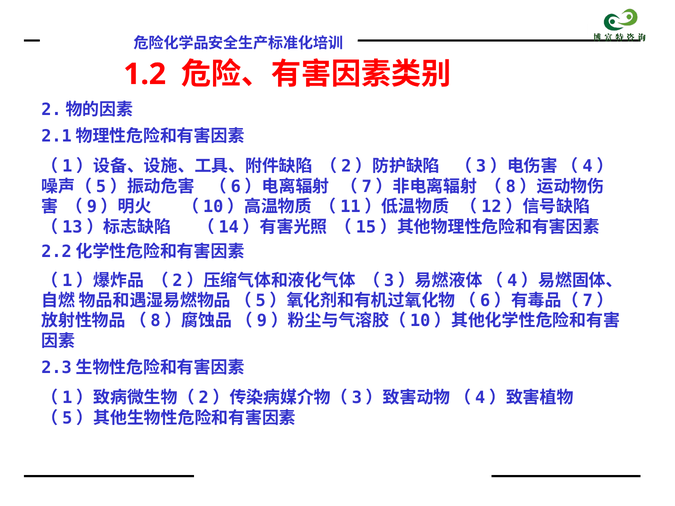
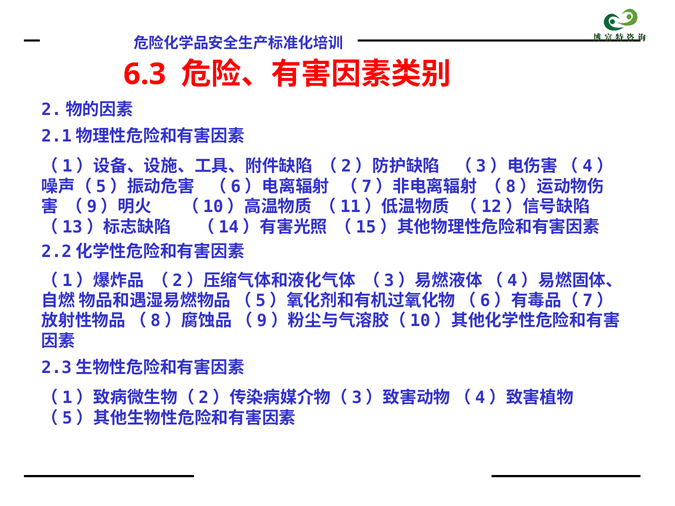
1.2: 1.2 -> 6.3
